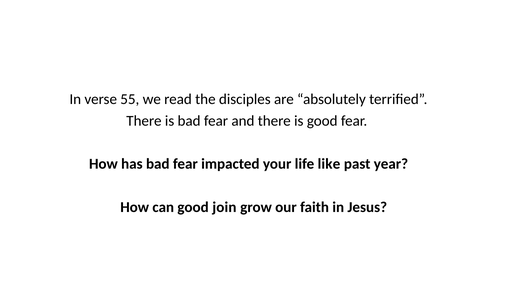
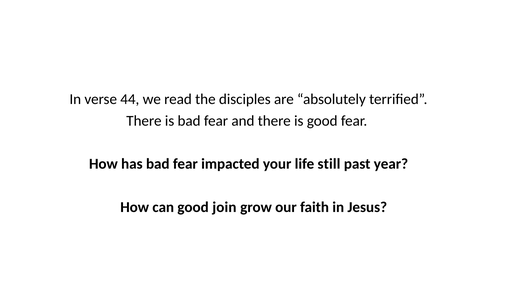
55: 55 -> 44
like: like -> still
